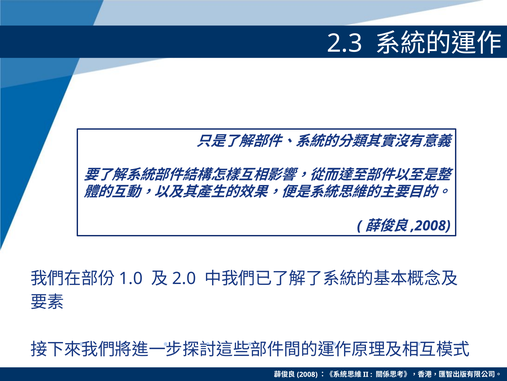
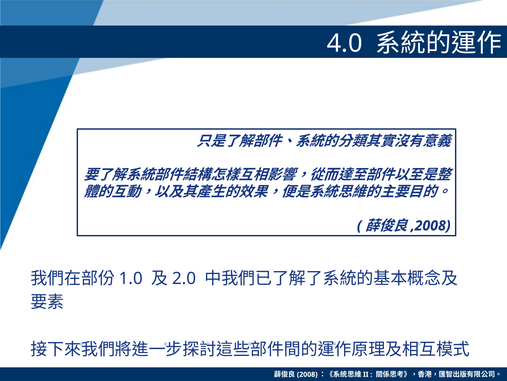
2.3: 2.3 -> 4.0
